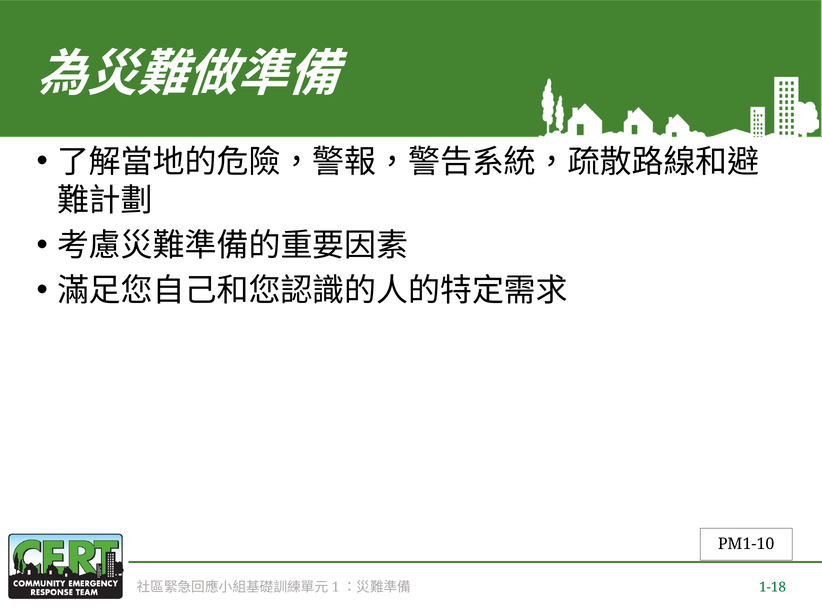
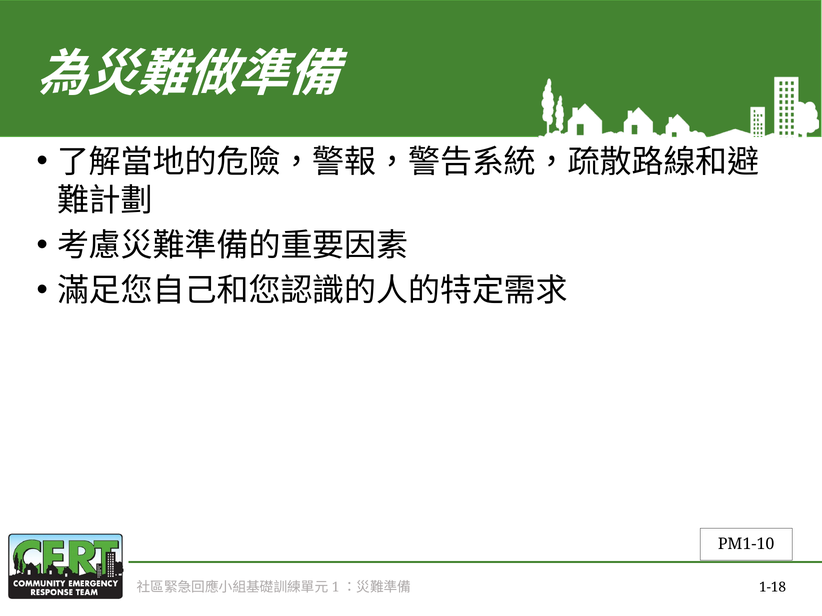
1-18 colour: green -> black
